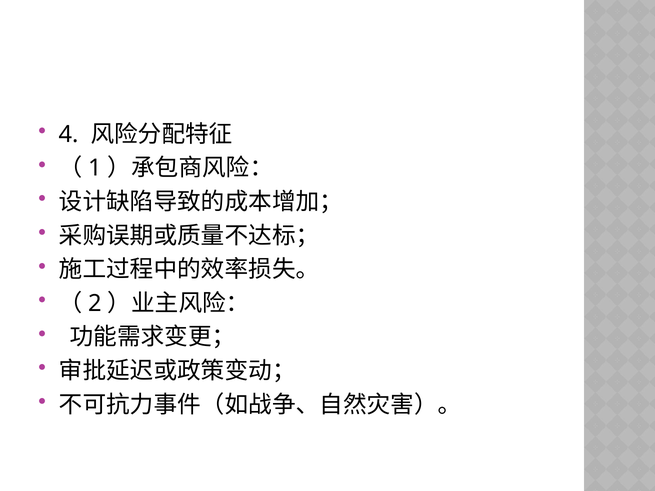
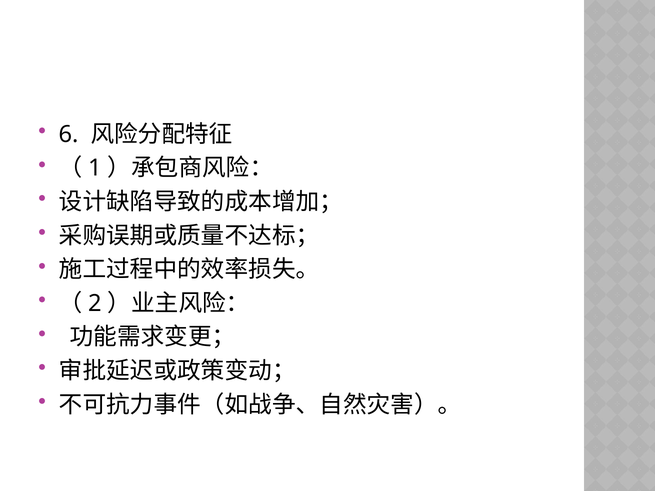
4: 4 -> 6
